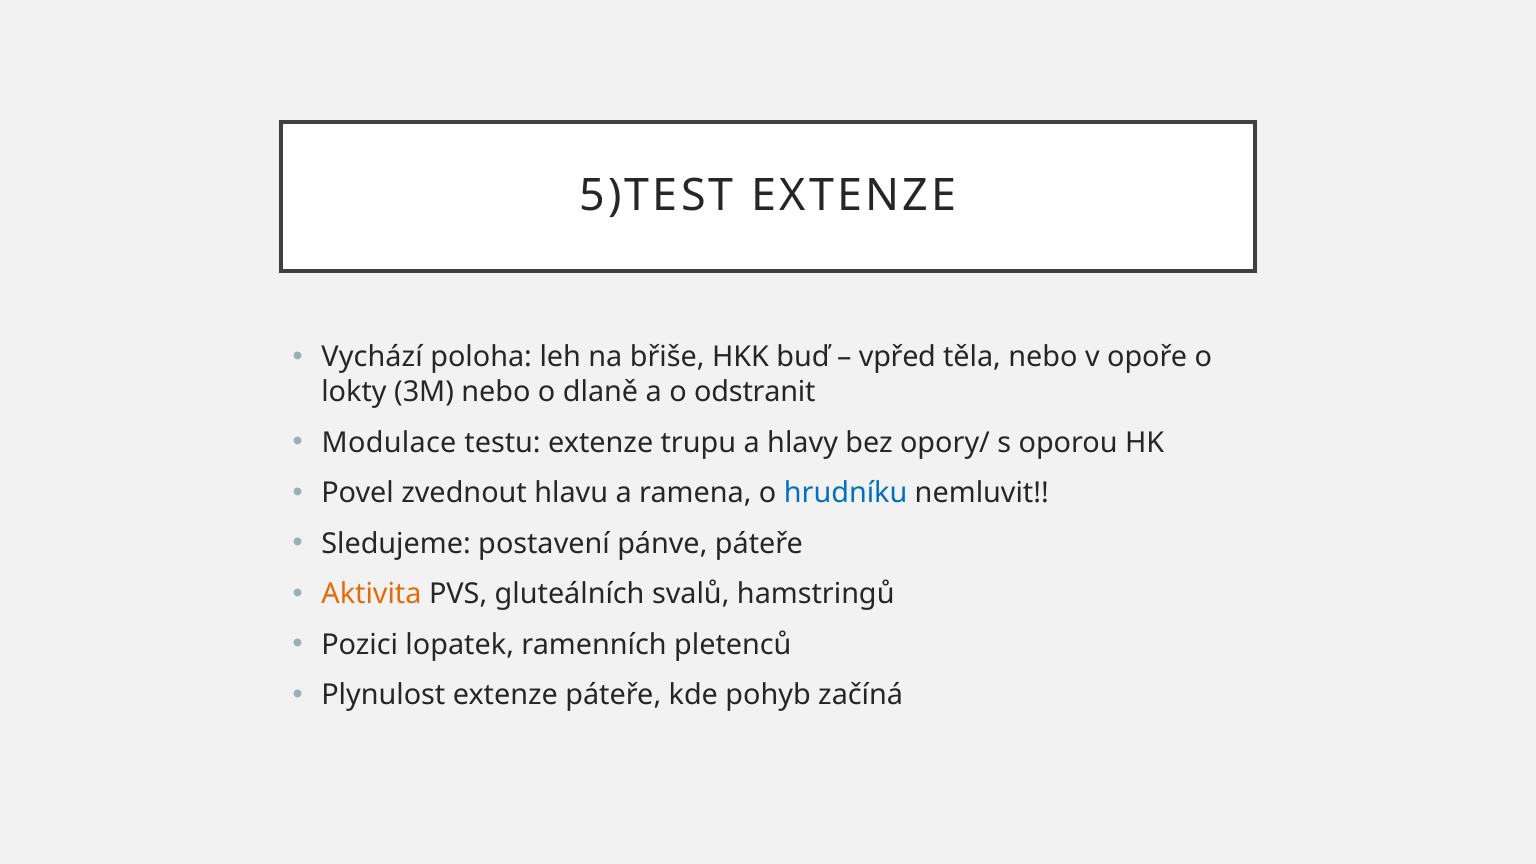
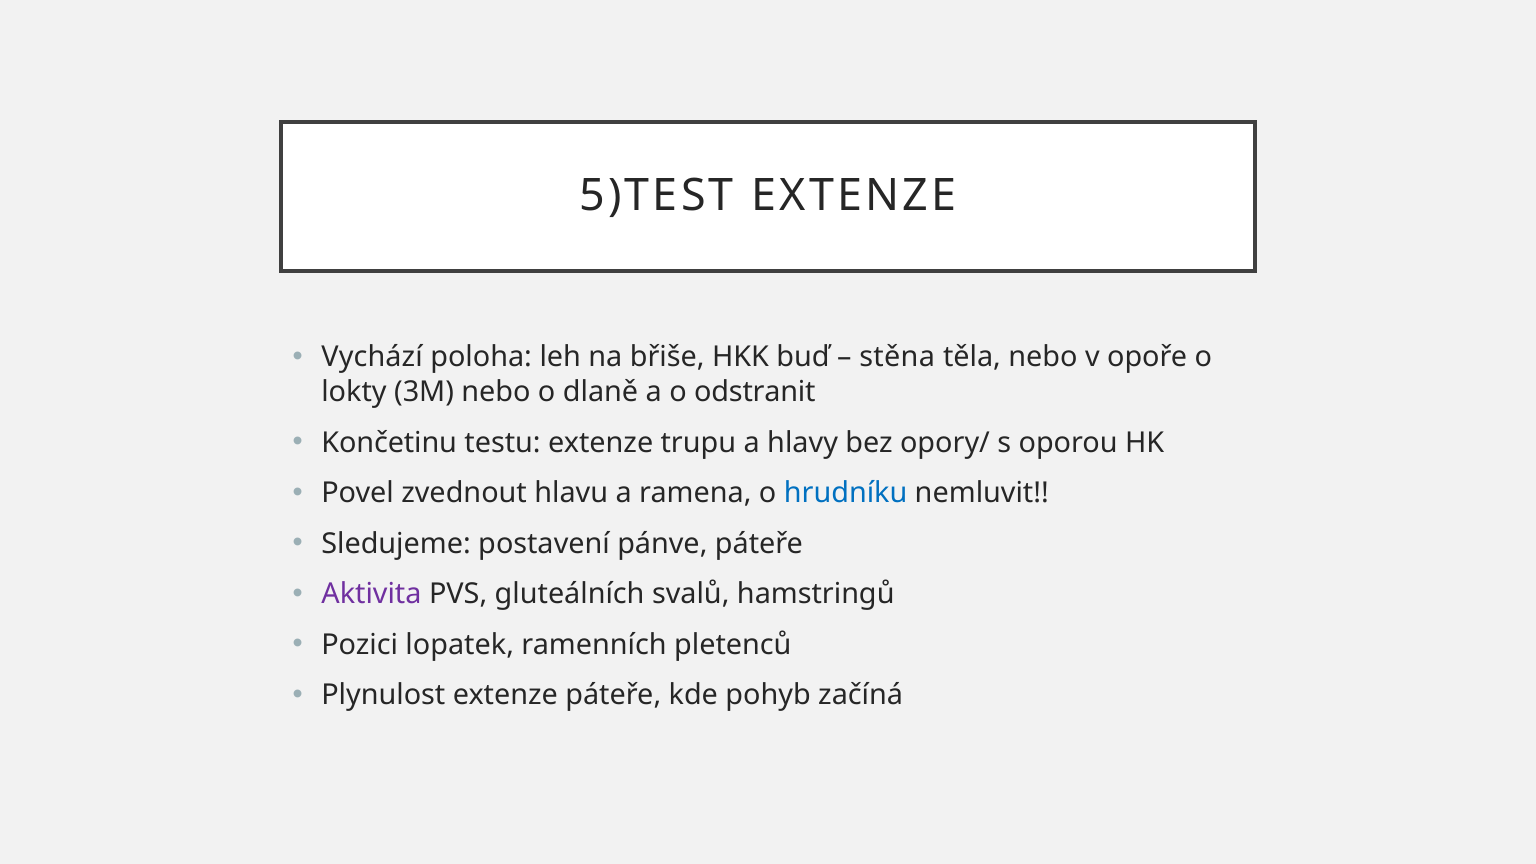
vpřed: vpřed -> stěna
Modulace: Modulace -> Končetinu
Aktivita colour: orange -> purple
